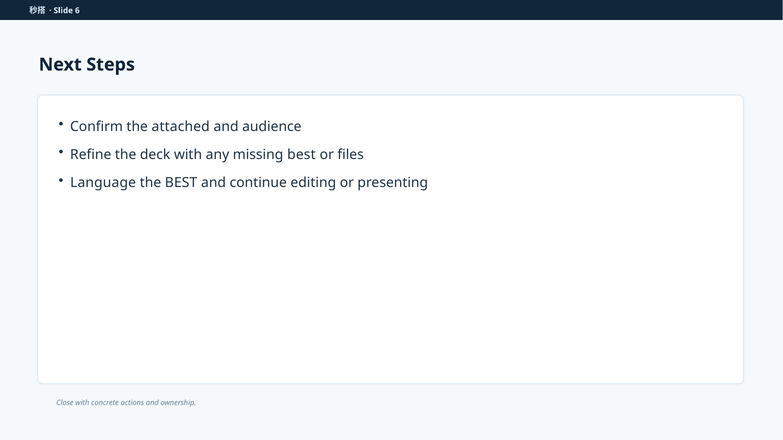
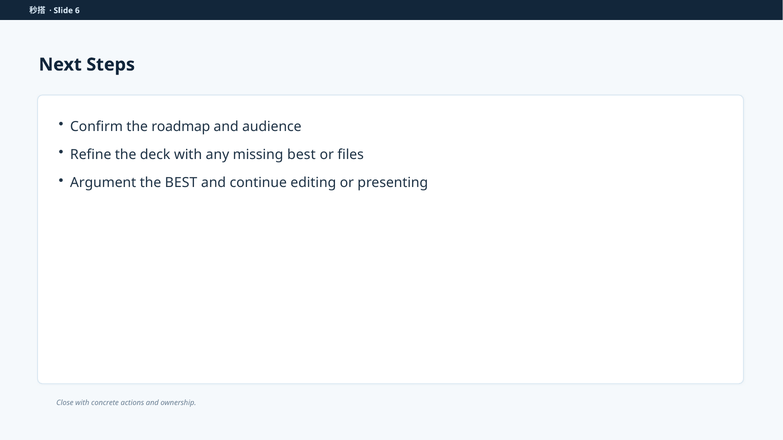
attached: attached -> roadmap
Language: Language -> Argument
